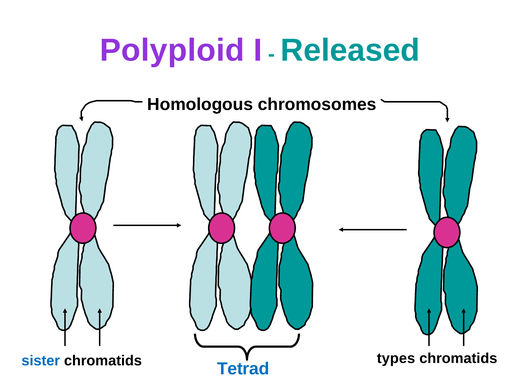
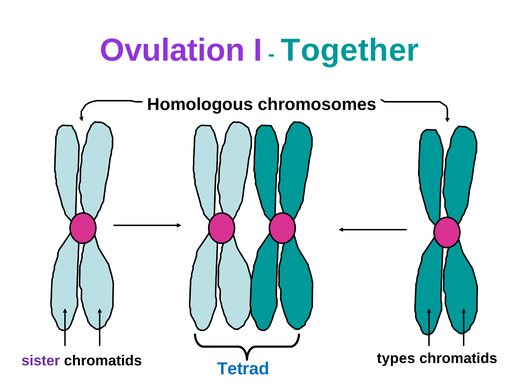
Polyploid: Polyploid -> Ovulation
Released: Released -> Together
sister colour: blue -> purple
